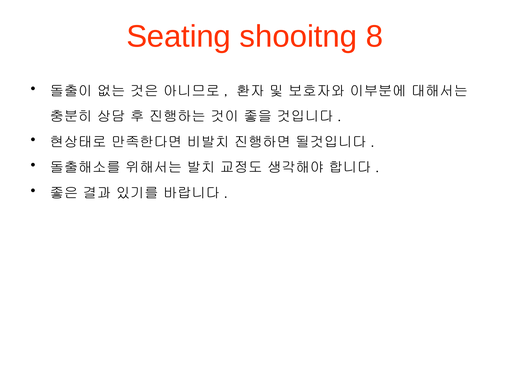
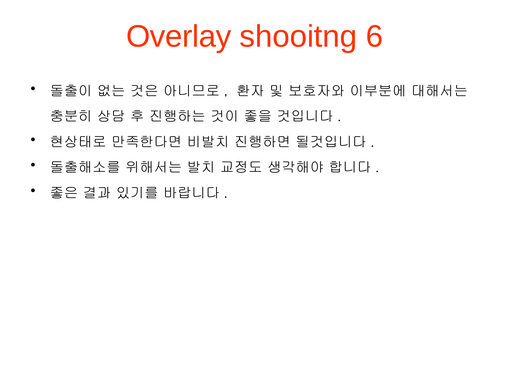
Seating: Seating -> Overlay
8: 8 -> 6
